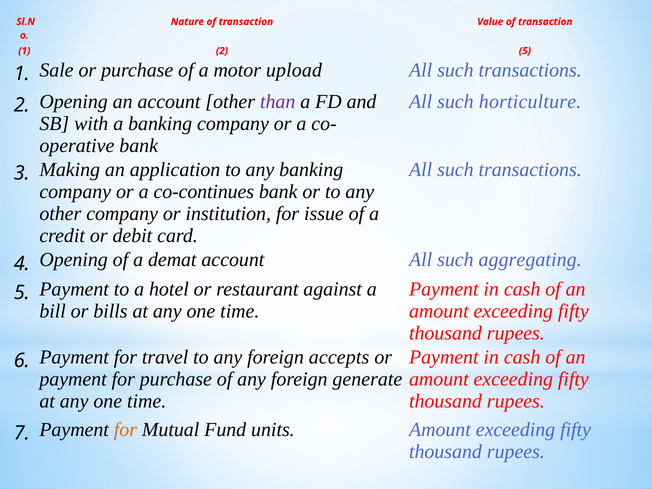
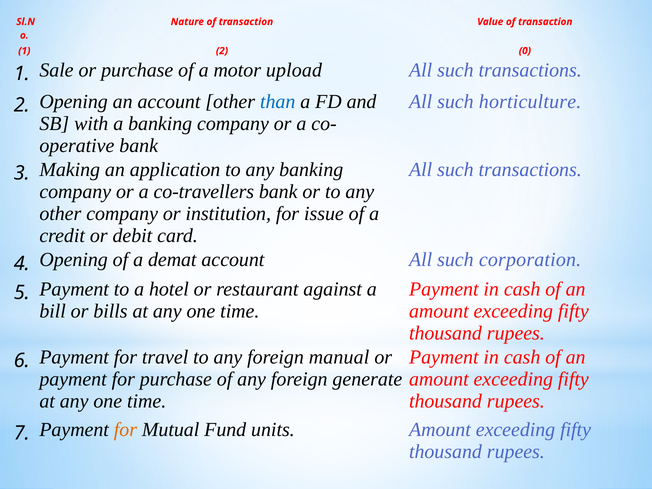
2 5: 5 -> 0
than colour: purple -> blue
co-continues: co-continues -> co-travellers
aggregating: aggregating -> corporation
accepts: accepts -> manual
